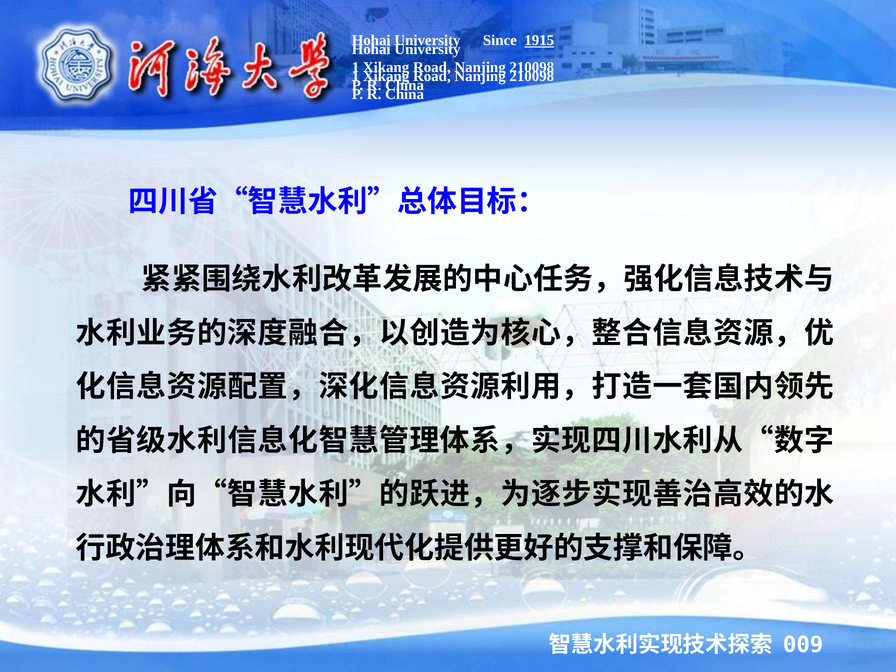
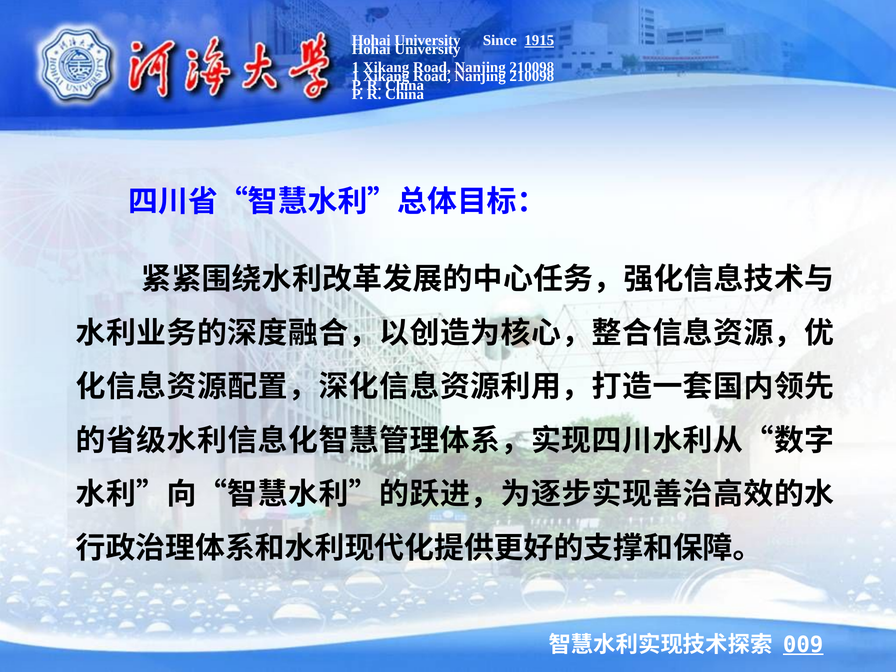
009 underline: none -> present
